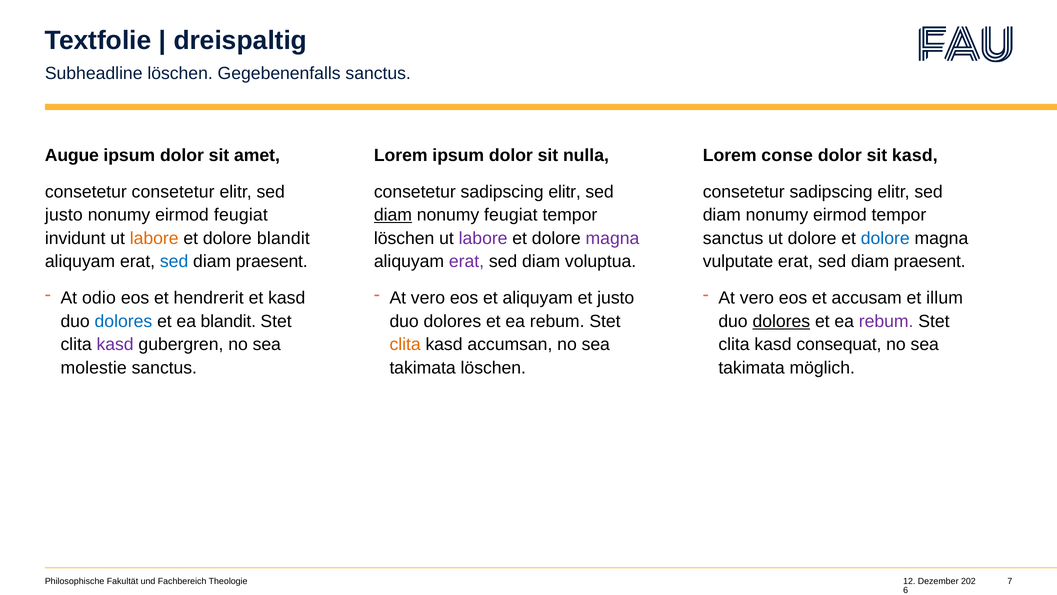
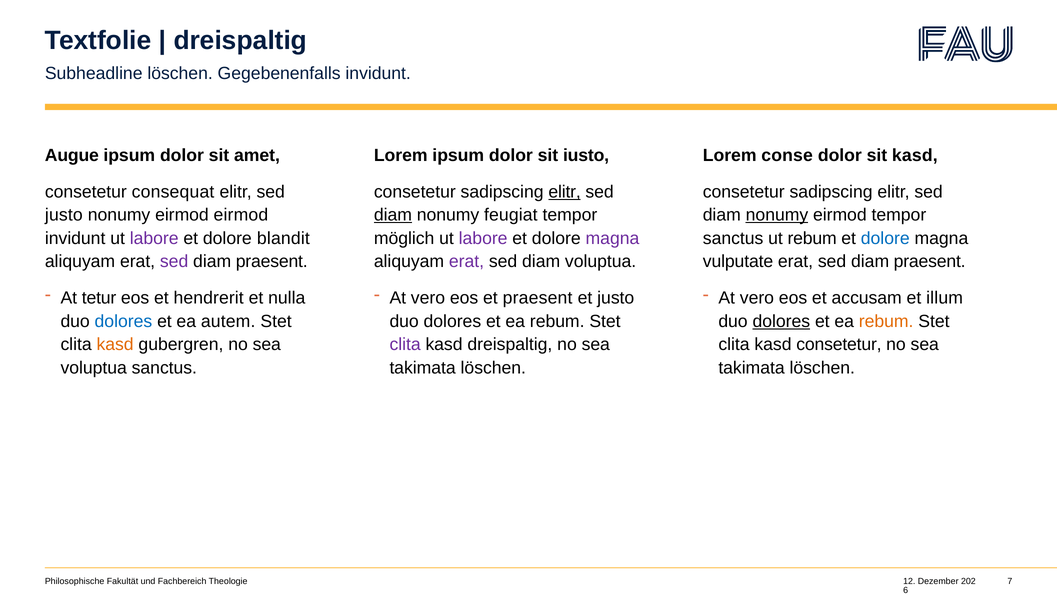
Gegebenenfalls sanctus: sanctus -> invidunt
nulla: nulla -> iusto
consetetur consetetur: consetetur -> consequat
elitr at (565, 192) underline: none -> present
eirmod feugiat: feugiat -> eirmod
nonumy at (777, 215) underline: none -> present
labore at (154, 238) colour: orange -> purple
löschen at (404, 238): löschen -> möglich
ut dolore: dolore -> rebum
sed at (174, 261) colour: blue -> purple
odio: odio -> tetur
et kasd: kasd -> nulla
et aliquyam: aliquyam -> praesent
ea blandit: blandit -> autem
rebum at (886, 321) colour: purple -> orange
kasd at (115, 344) colour: purple -> orange
clita at (405, 344) colour: orange -> purple
kasd accumsan: accumsan -> dreispaltig
clita kasd consequat: consequat -> consetetur
molestie at (94, 367): molestie -> voluptua
möglich at (822, 367): möglich -> löschen
